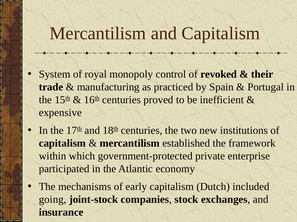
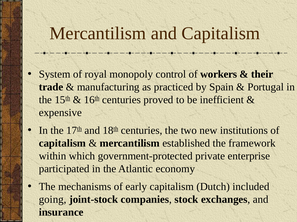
revoked: revoked -> workers
